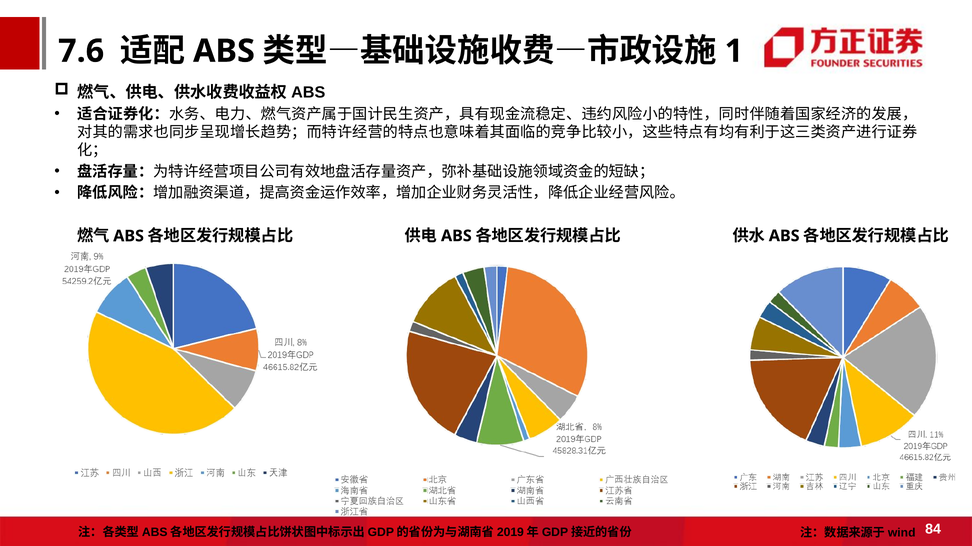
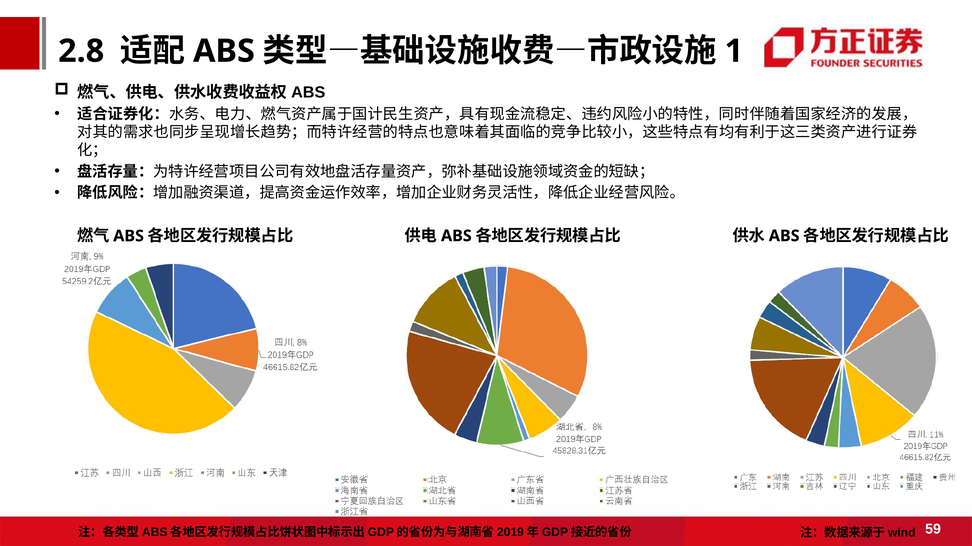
7.6: 7.6 -> 2.8
84: 84 -> 59
